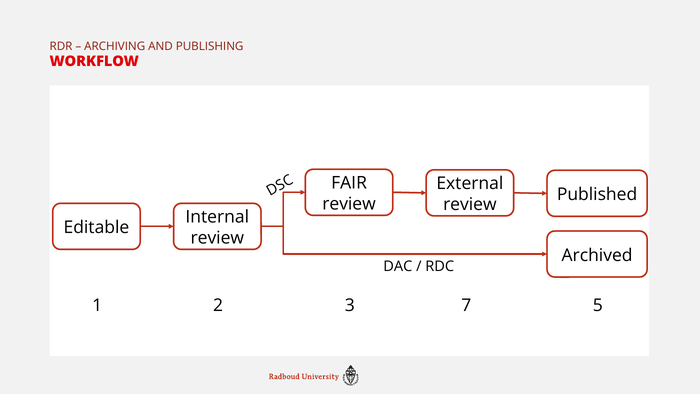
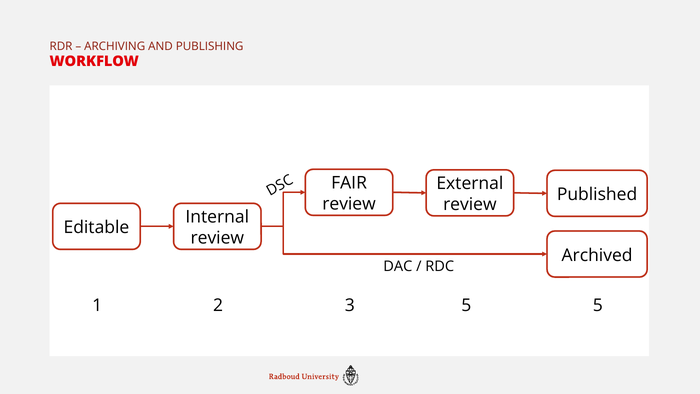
2 7: 7 -> 5
